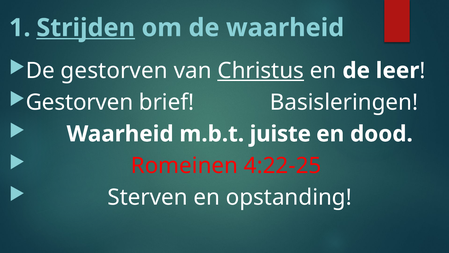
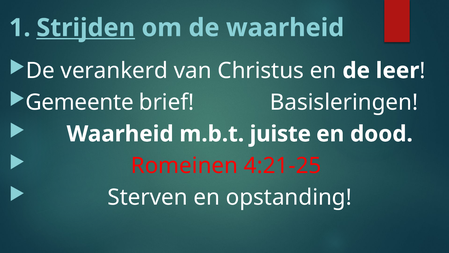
De gestorven: gestorven -> verankerd
Christus underline: present -> none
Gestorven at (79, 102): Gestorven -> Gemeente
4:22-25: 4:22-25 -> 4:21-25
